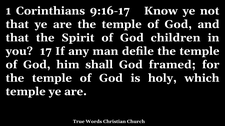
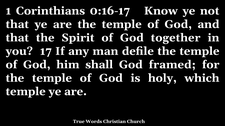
9:16-17: 9:16-17 -> 0:16-17
children: children -> together
